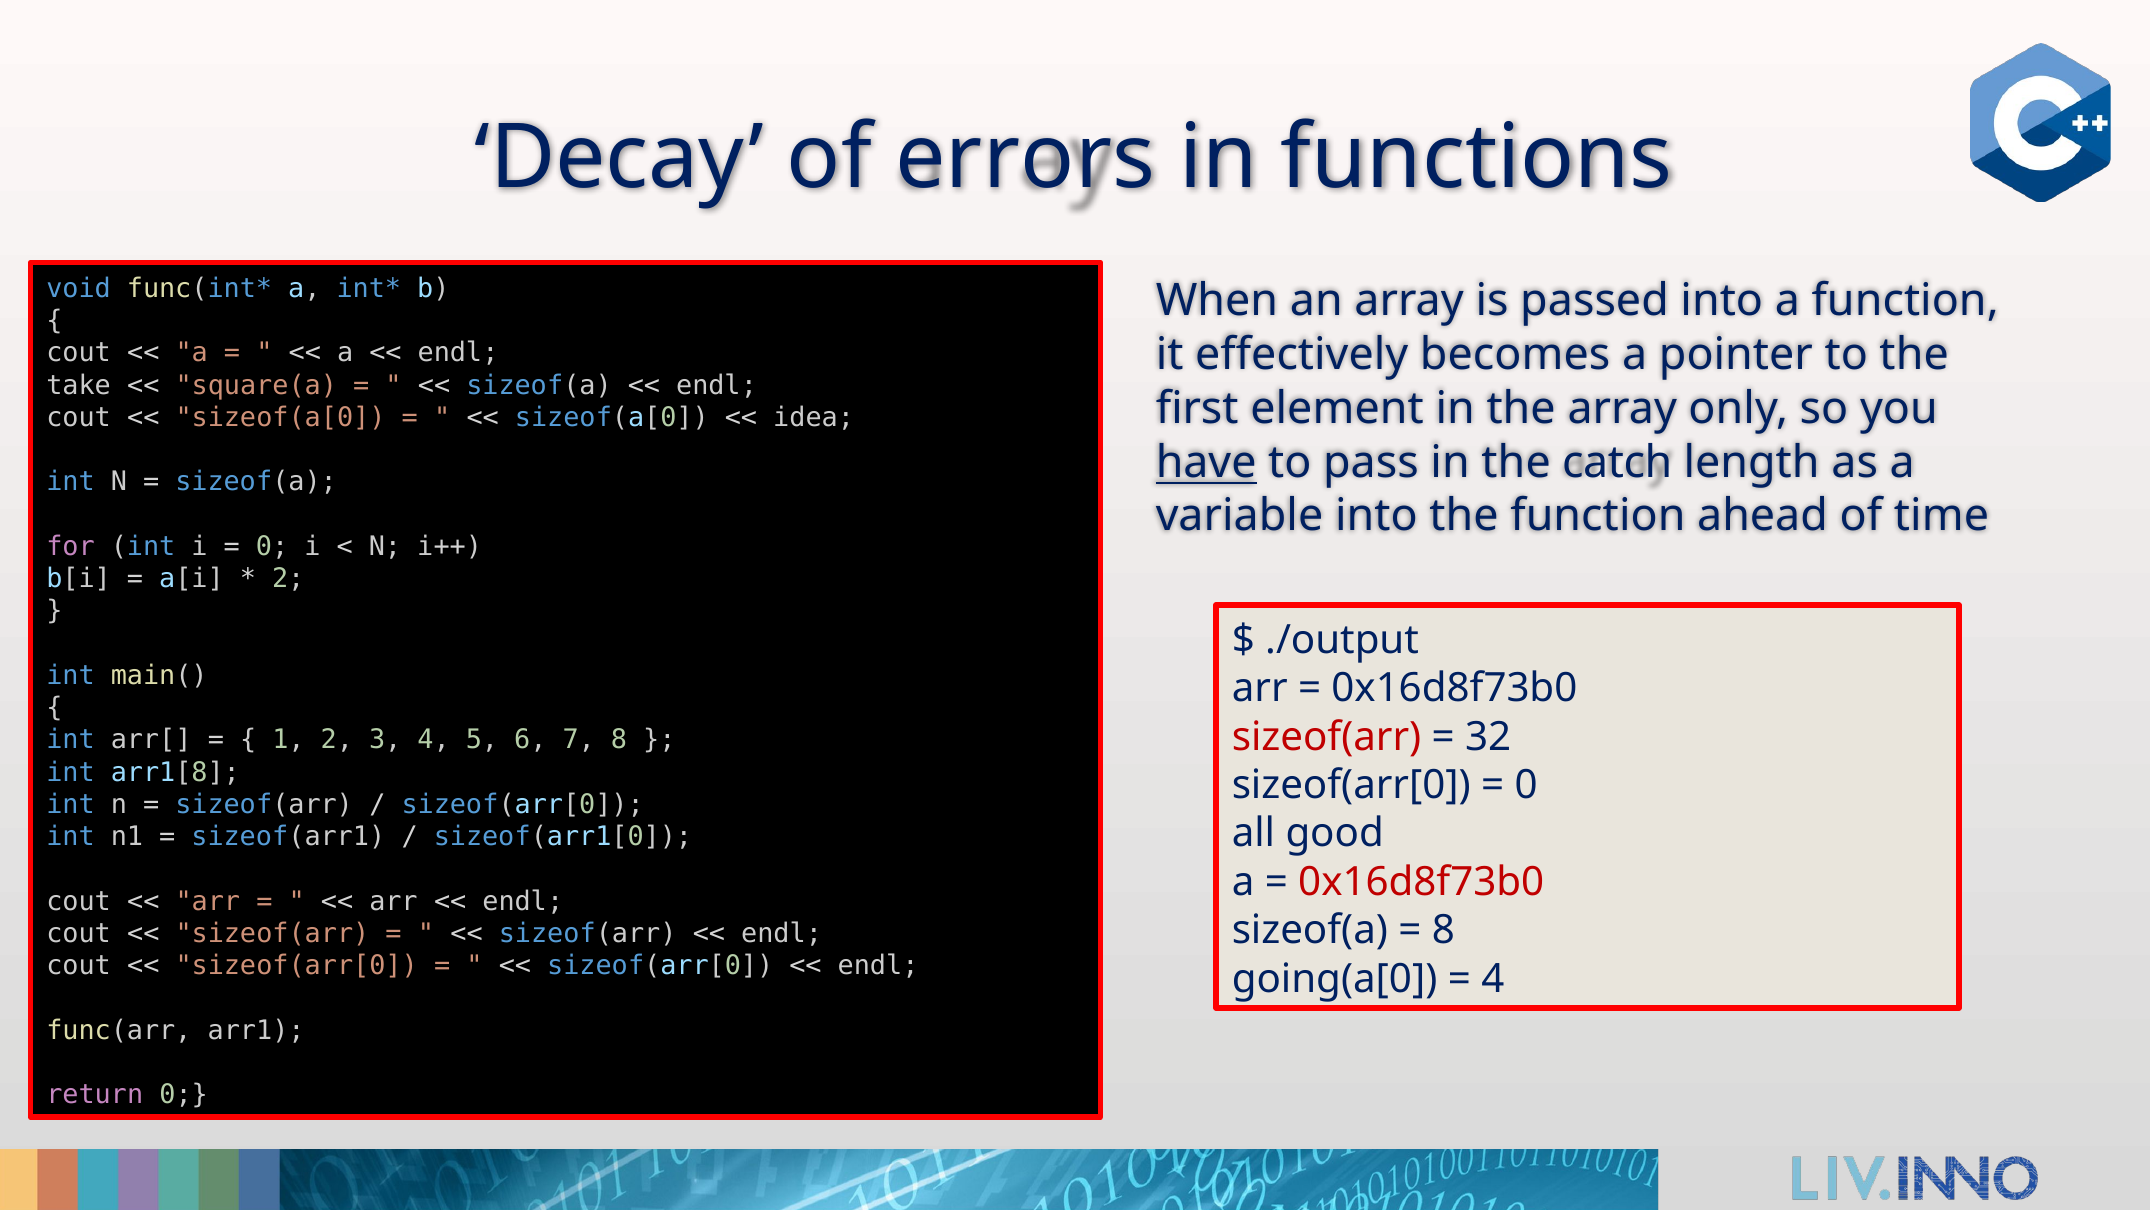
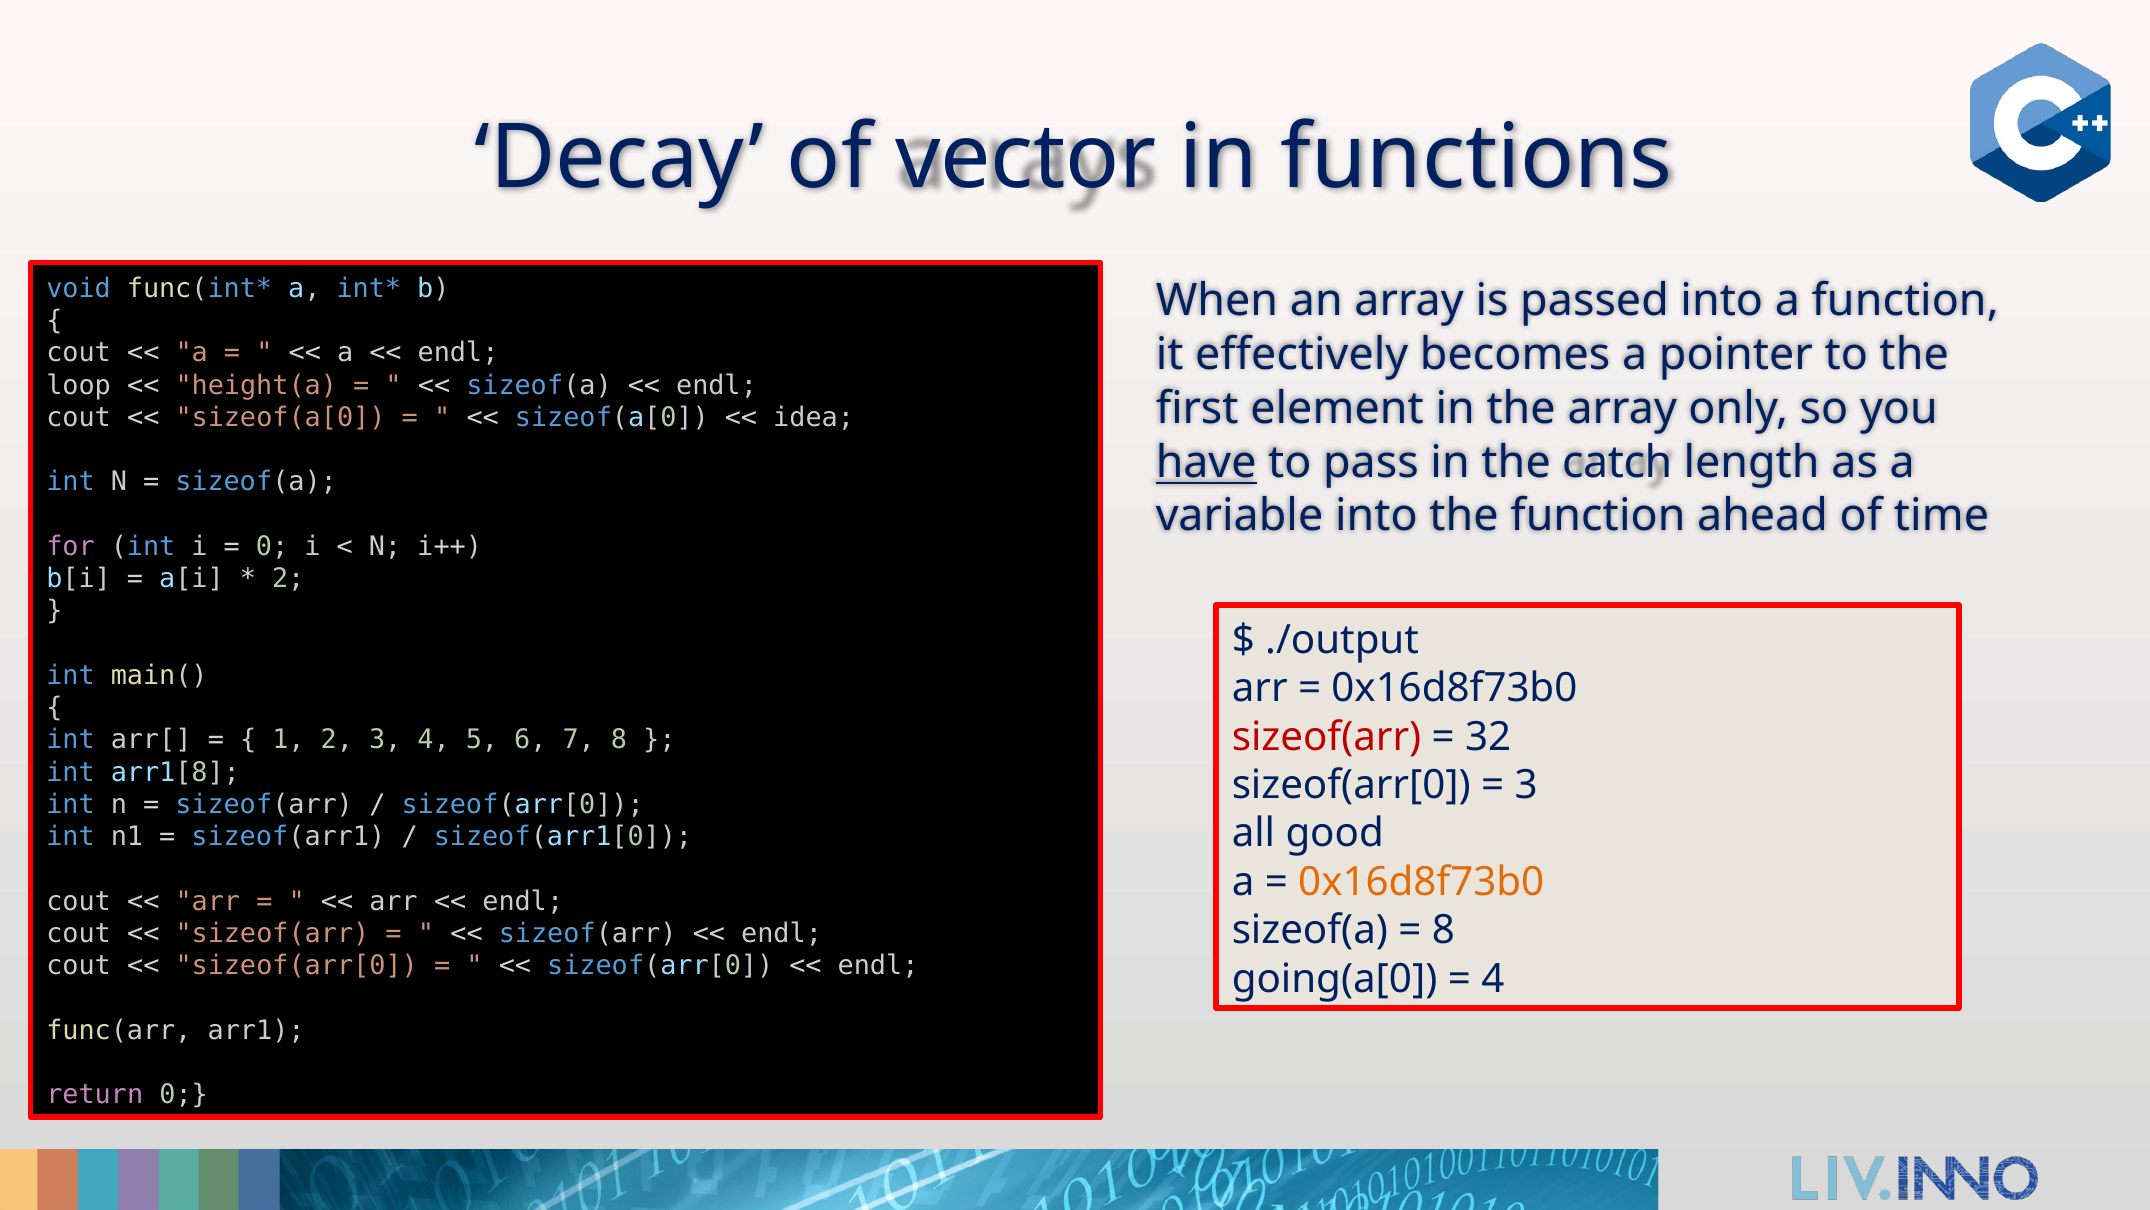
errors: errors -> vector
take: take -> loop
square(a: square(a -> height(a
0 at (1526, 785): 0 -> 3
0x16d8f73b0 at (1421, 881) colour: red -> orange
